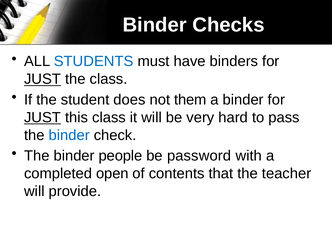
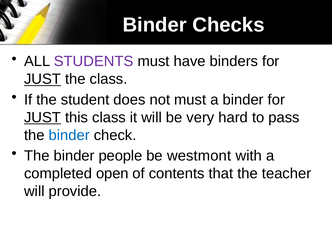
STUDENTS colour: blue -> purple
not them: them -> must
password: password -> westmont
